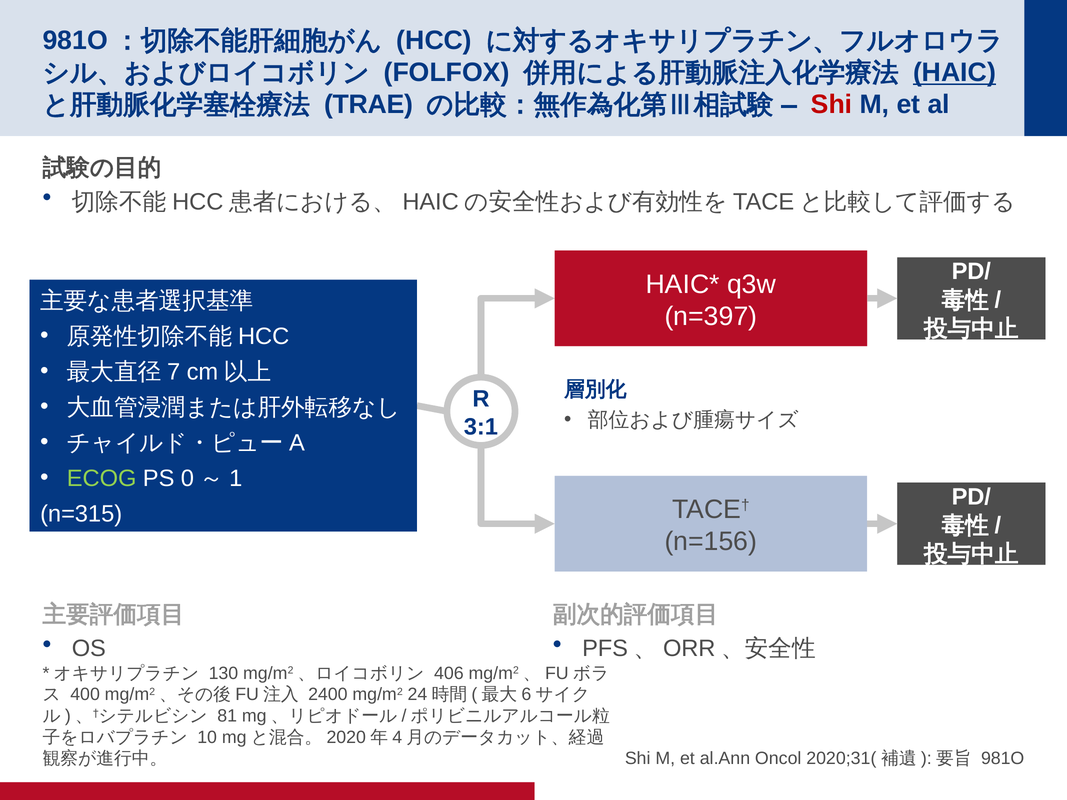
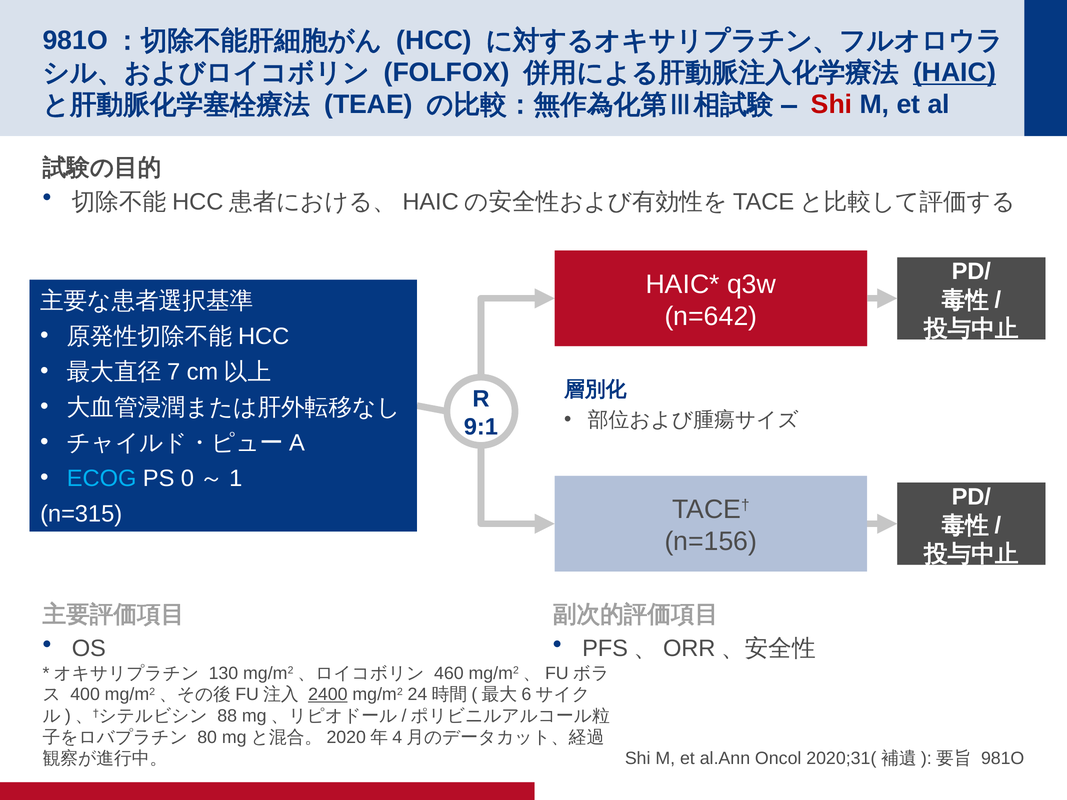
TRAE: TRAE -> TEAE
n=397: n=397 -> n=642
3:1: 3:1 -> 9:1
ECOG colour: light green -> light blue
406: 406 -> 460
2400 underline: none -> present
81: 81 -> 88
10: 10 -> 80
